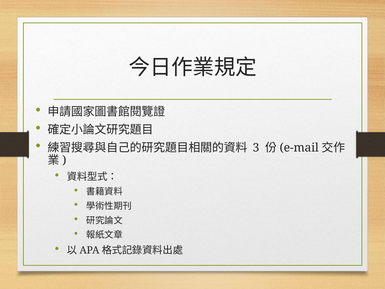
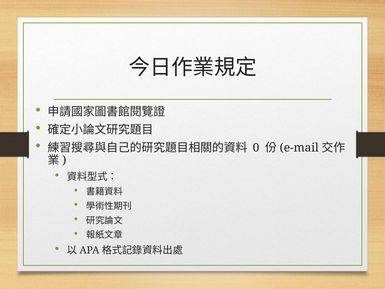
3: 3 -> 0
